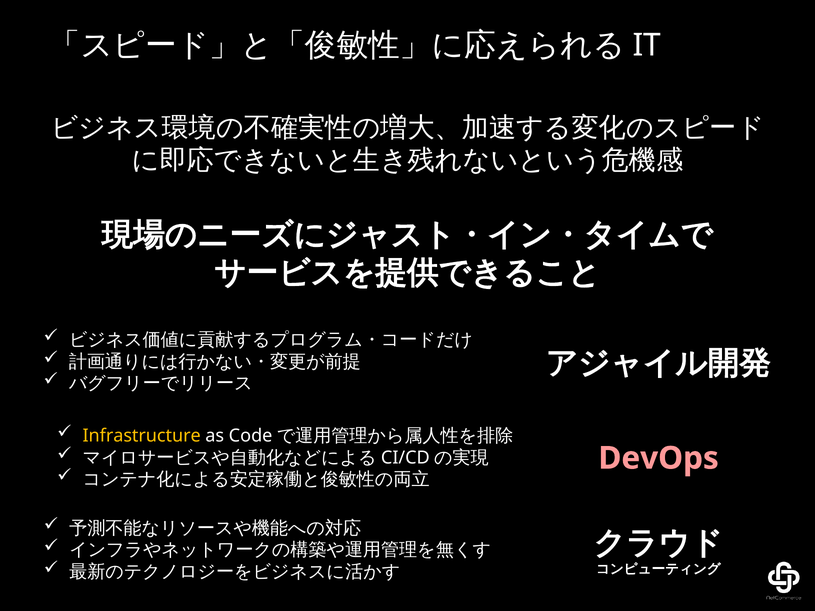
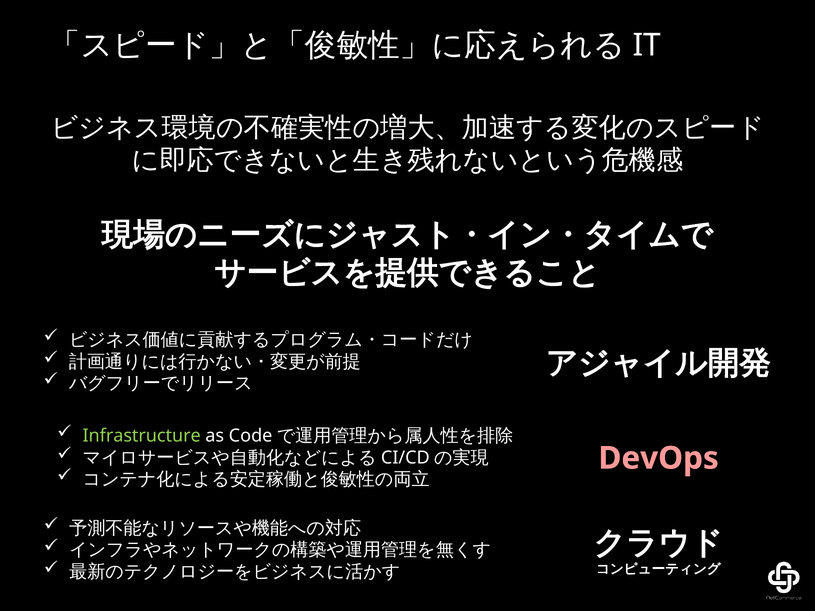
Infrastructure colour: yellow -> light green
